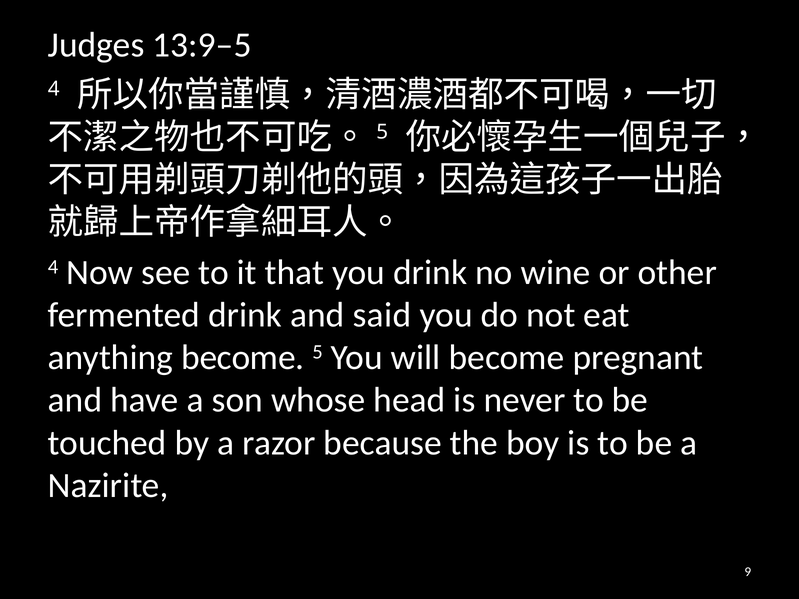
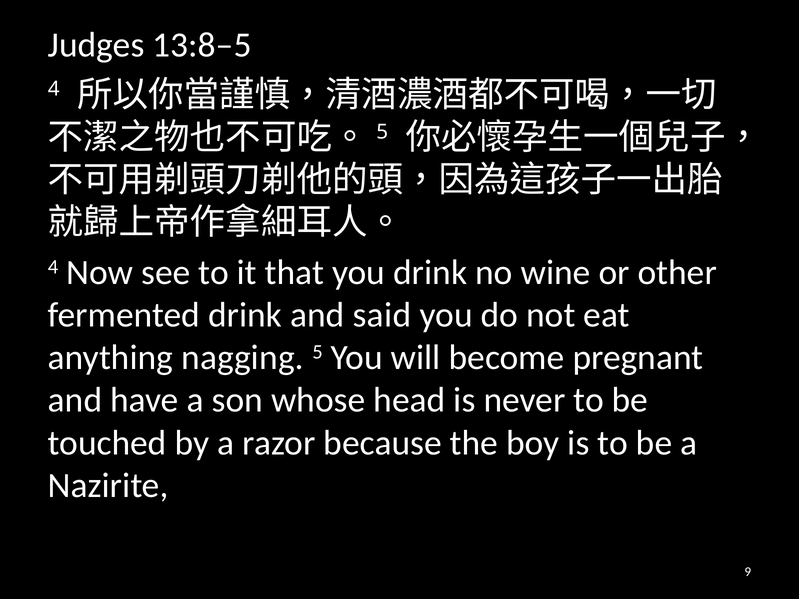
13:9–5: 13:9–5 -> 13:8–5
anything become: become -> nagging
